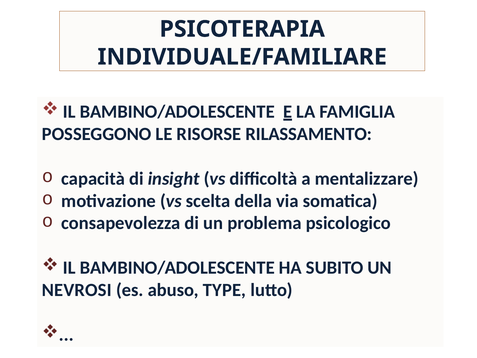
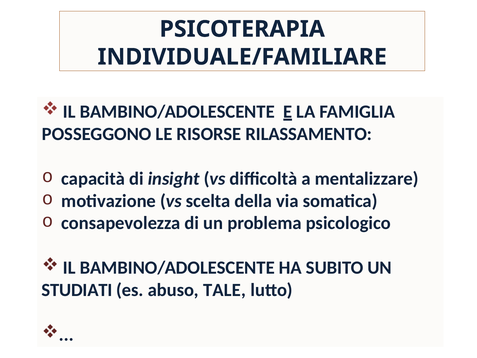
NEVROSI: NEVROSI -> STUDIATI
TYPE: TYPE -> TALE
